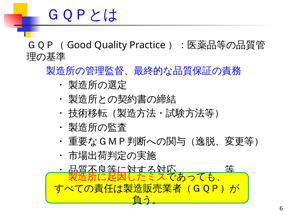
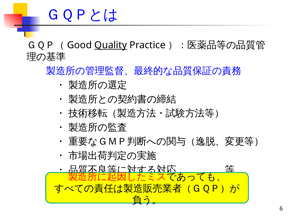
Quality underline: none -> present
